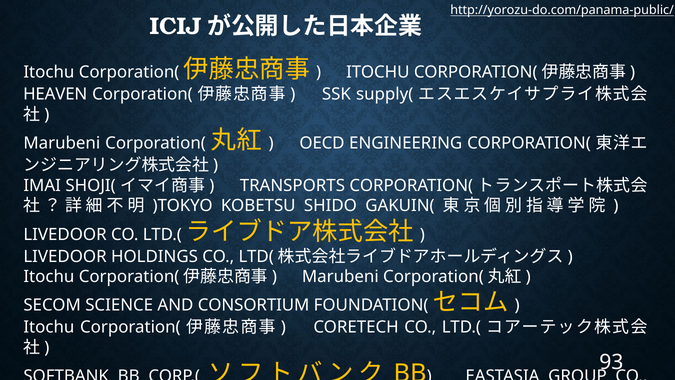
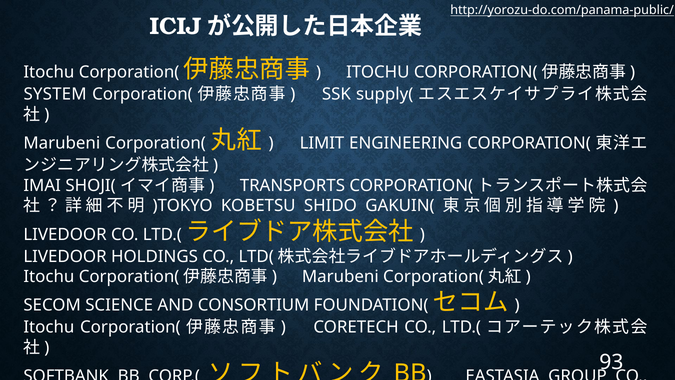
HEAVEN: HEAVEN -> SYSTEM
OECD: OECD -> LIMIT
